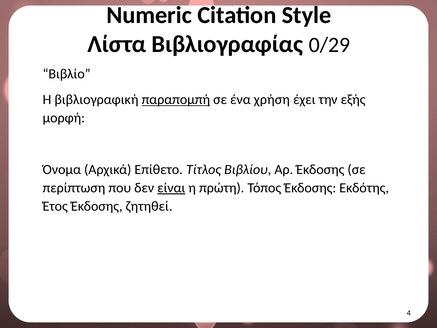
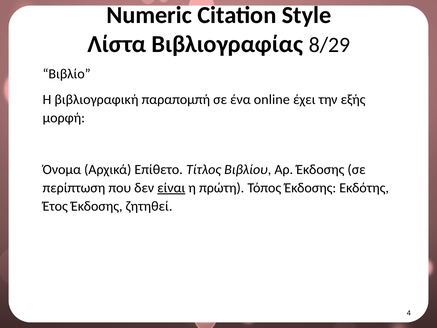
0/29: 0/29 -> 8/29
παραπομπή underline: present -> none
χρήση: χρήση -> online
